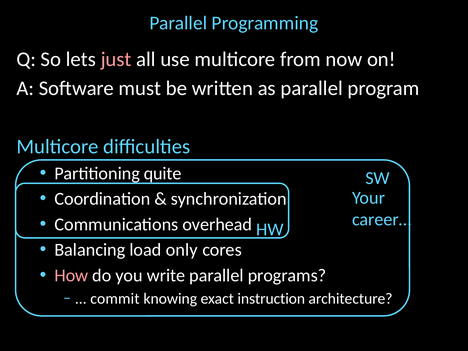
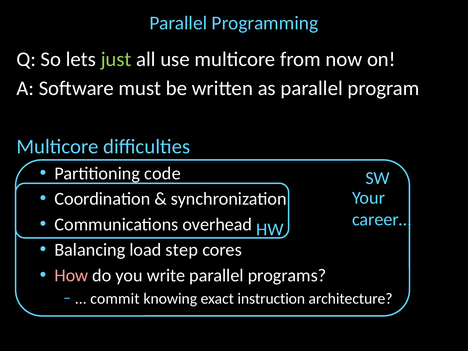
just colour: pink -> light green
quite: quite -> code
only: only -> step
